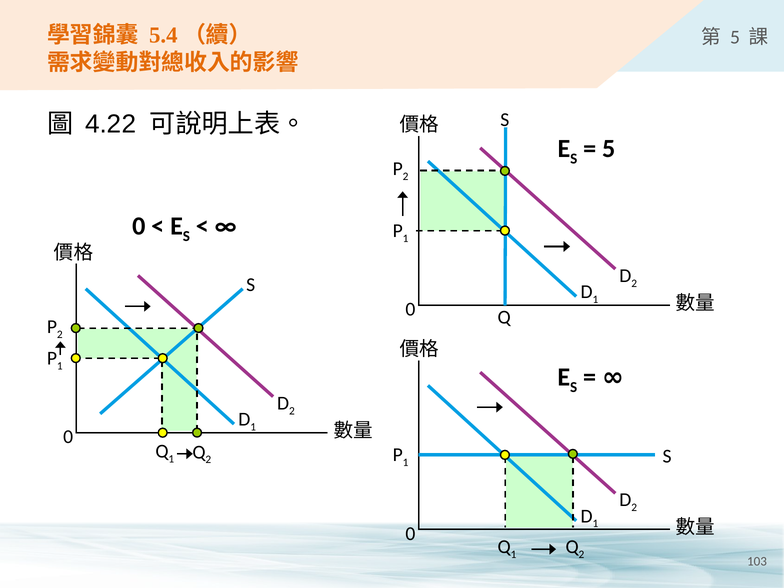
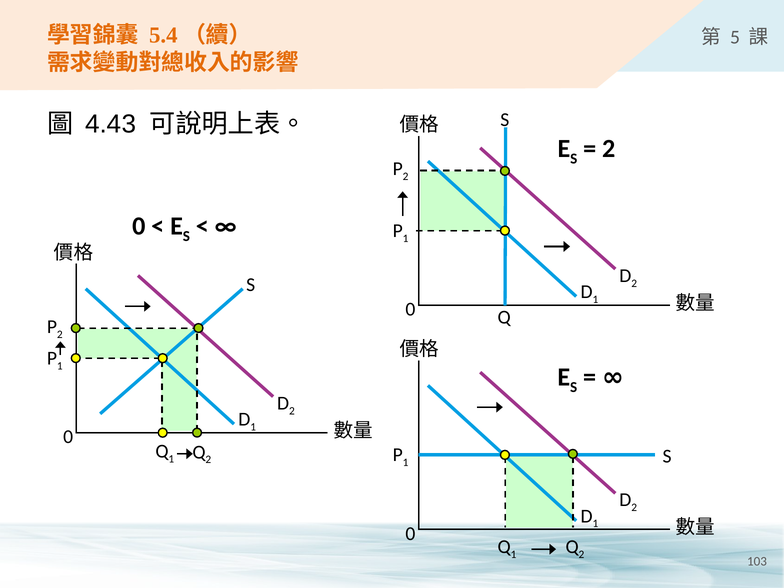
4.22: 4.22 -> 4.43
5 at (609, 149): 5 -> 2
